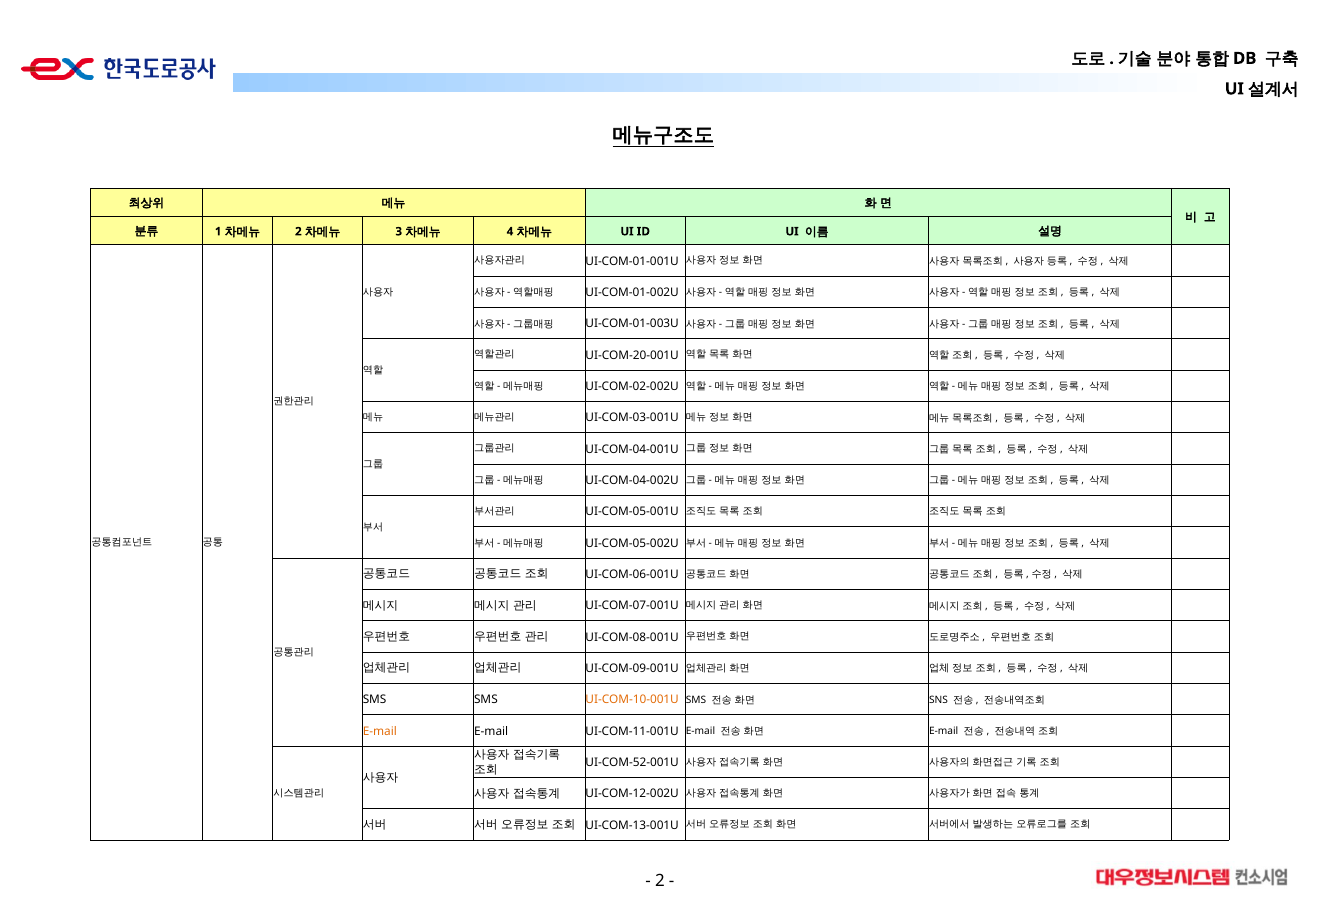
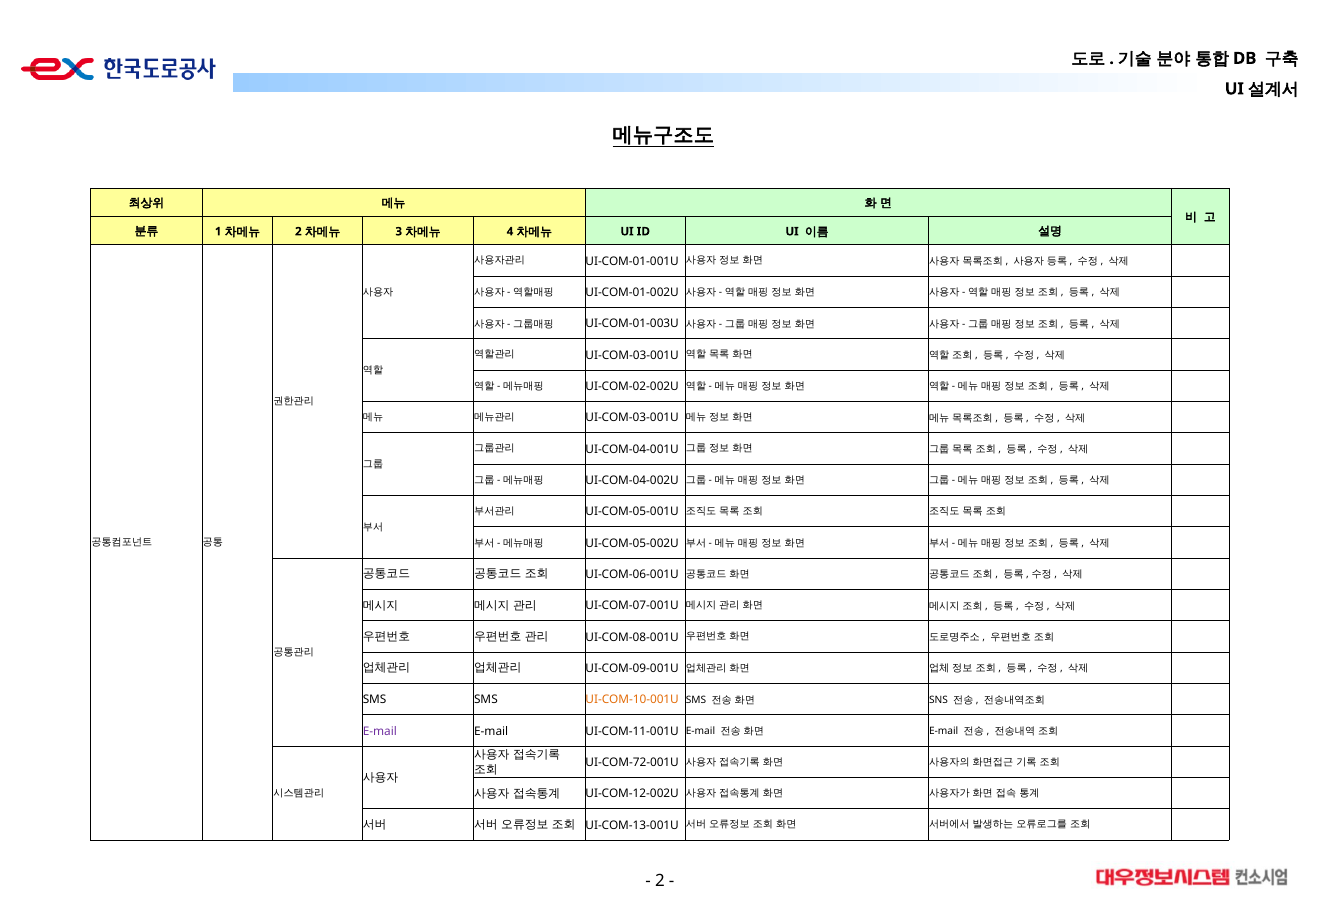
UI-COM-20-001U at (632, 355): UI-COM-20-001U -> UI-COM-03-001U
E-mail at (380, 731) colour: orange -> purple
UI-COM-52-001U: UI-COM-52-001U -> UI-COM-72-001U
